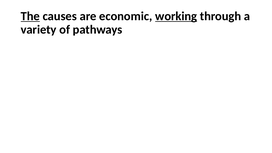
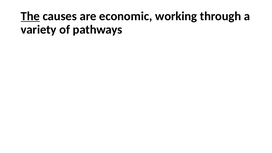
working underline: present -> none
